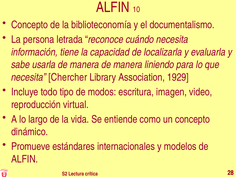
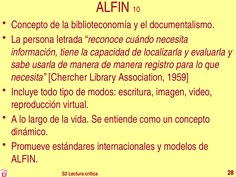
liniendo: liniendo -> registro
1929: 1929 -> 1959
